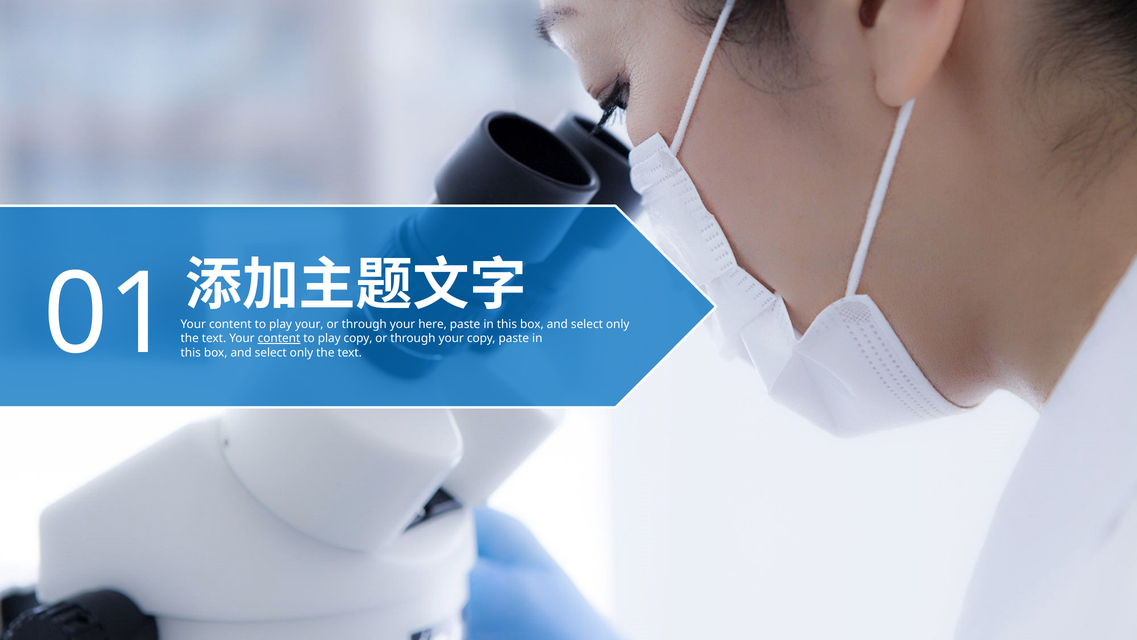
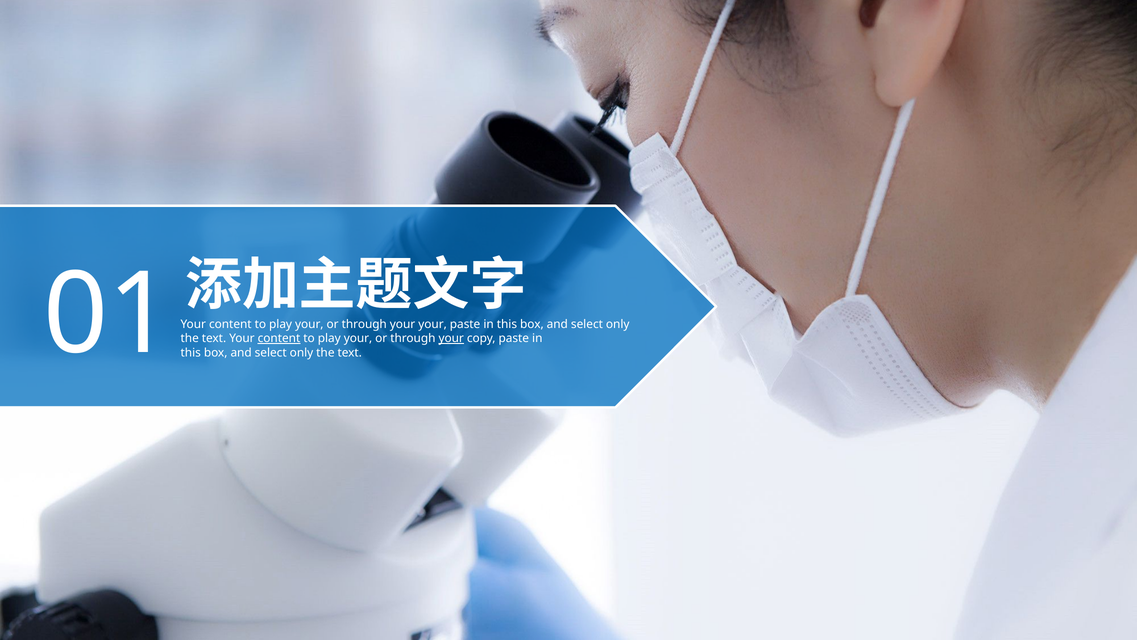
your here: here -> your
copy at (358, 338): copy -> your
your at (451, 338) underline: none -> present
